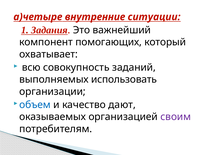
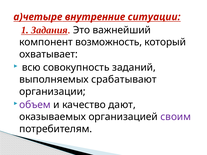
помогающих: помогающих -> возможность
использовать: использовать -> срабатывают
объем colour: blue -> purple
